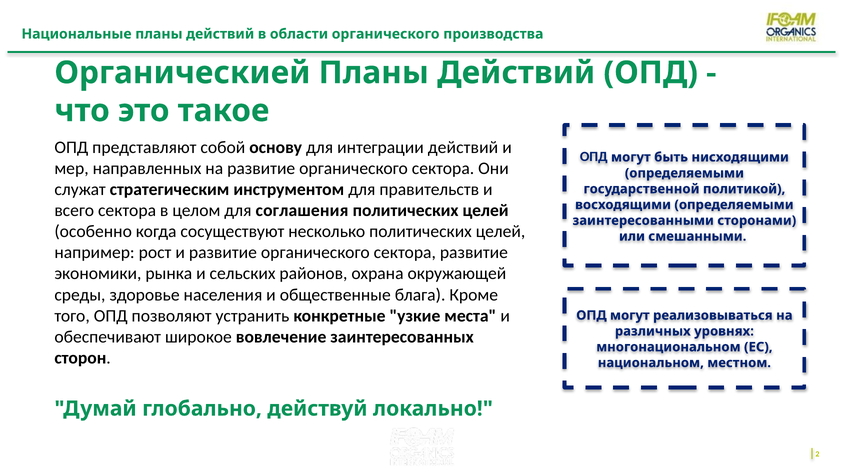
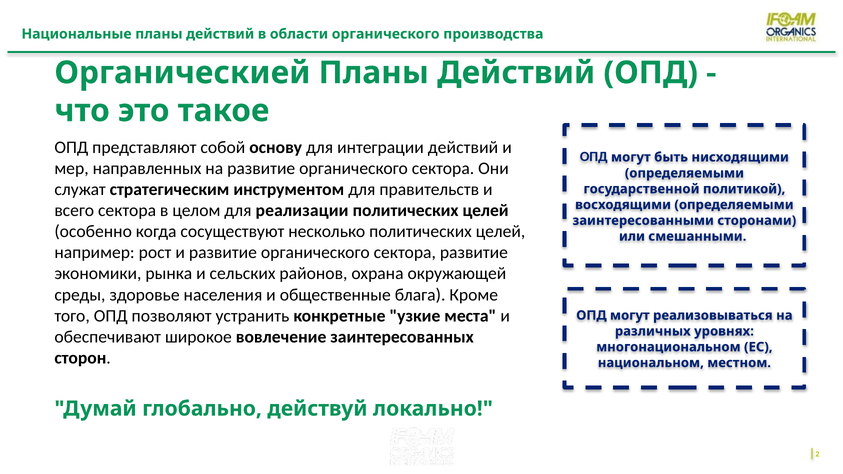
соглашения: соглашения -> реализации
